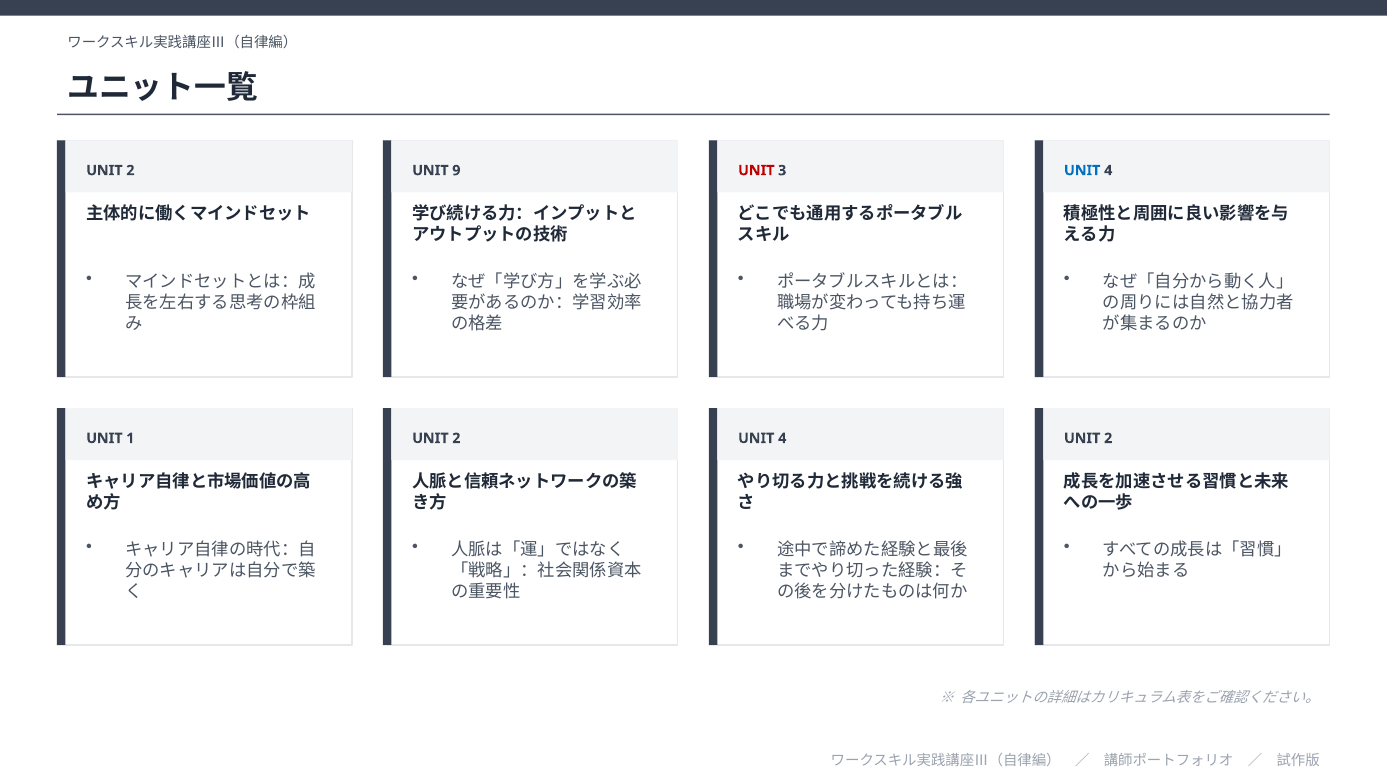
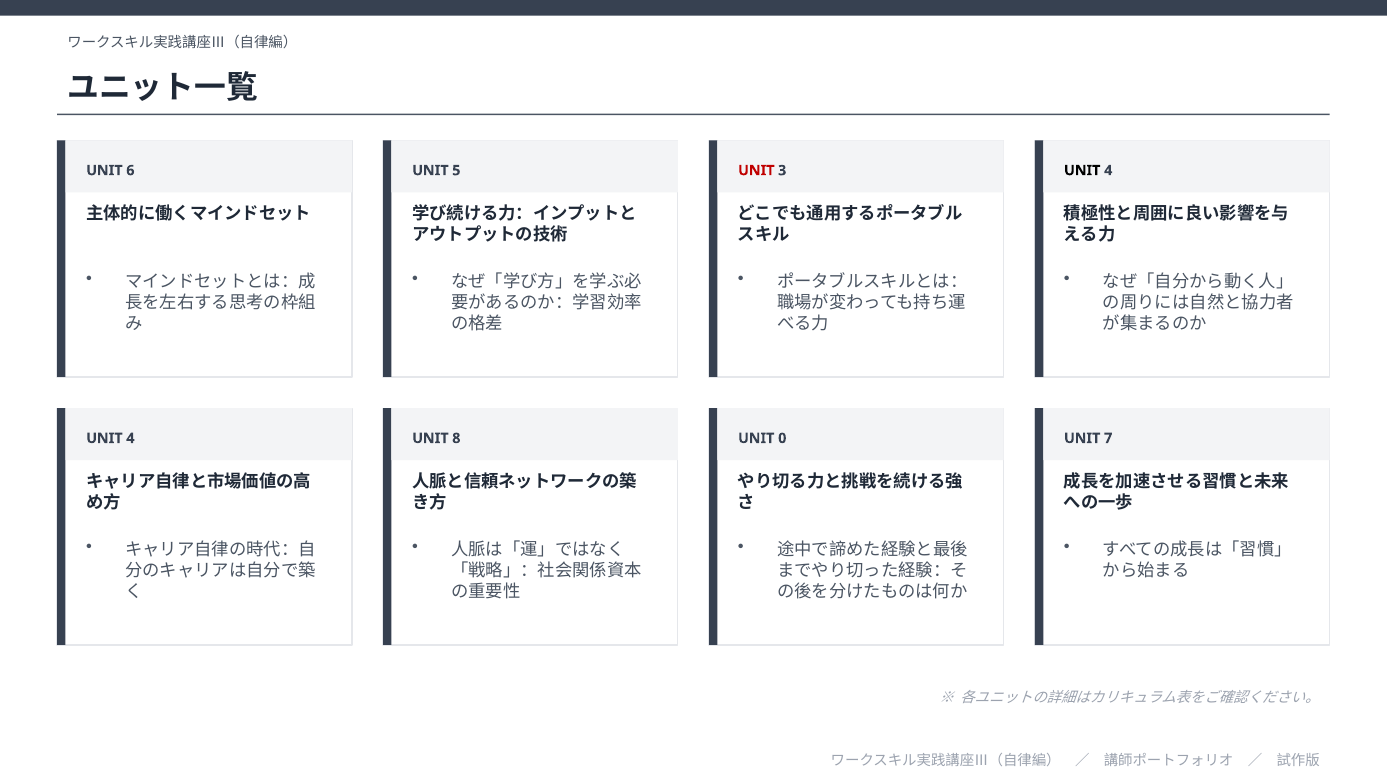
2 at (130, 171): 2 -> 6
9: 9 -> 5
UNIT at (1082, 171) colour: blue -> black
1 at (130, 438): 1 -> 4
2 at (456, 438): 2 -> 8
4 at (782, 438): 4 -> 0
2 at (1108, 438): 2 -> 7
